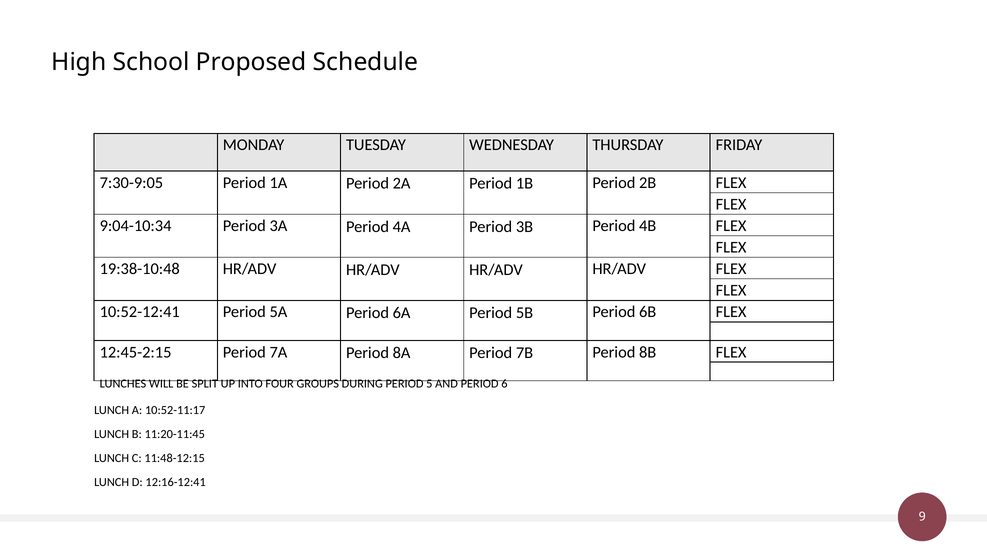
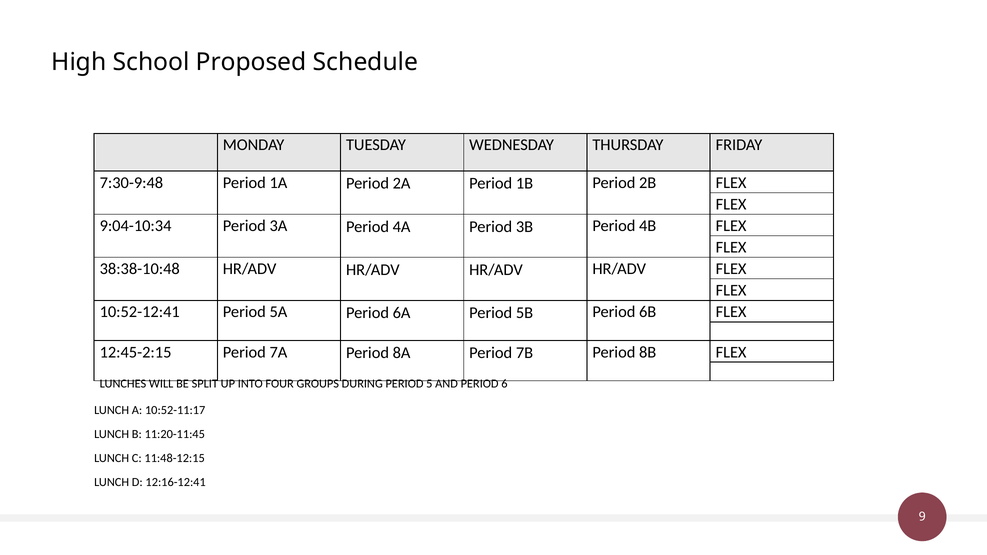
7:30-9:05: 7:30-9:05 -> 7:30-9:48
19:38-10:48: 19:38-10:48 -> 38:38-10:48
